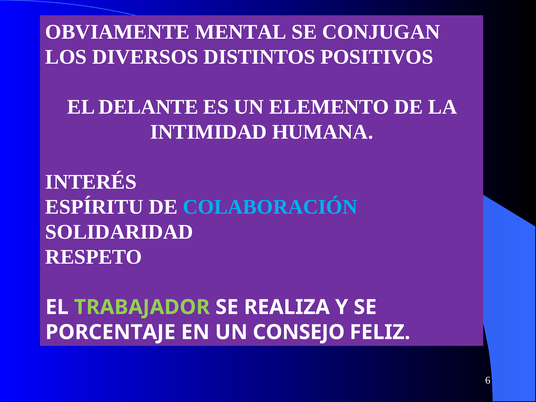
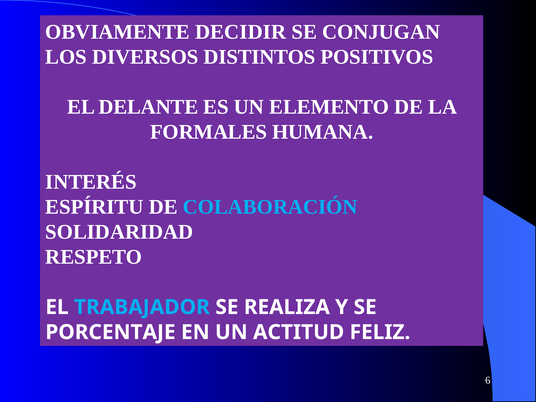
MENTAL: MENTAL -> DECIDIR
INTIMIDAD: INTIMIDAD -> FORMALES
TRABAJADOR colour: light green -> light blue
CONSEJO: CONSEJO -> ACTITUD
